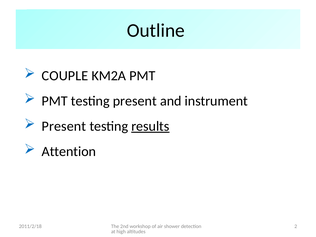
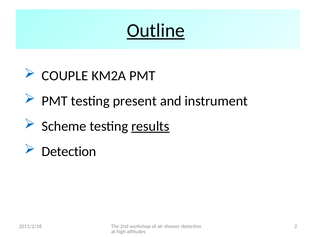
Outline underline: none -> present
Present at (64, 126): Present -> Scheme
Attention at (69, 152): Attention -> Detection
